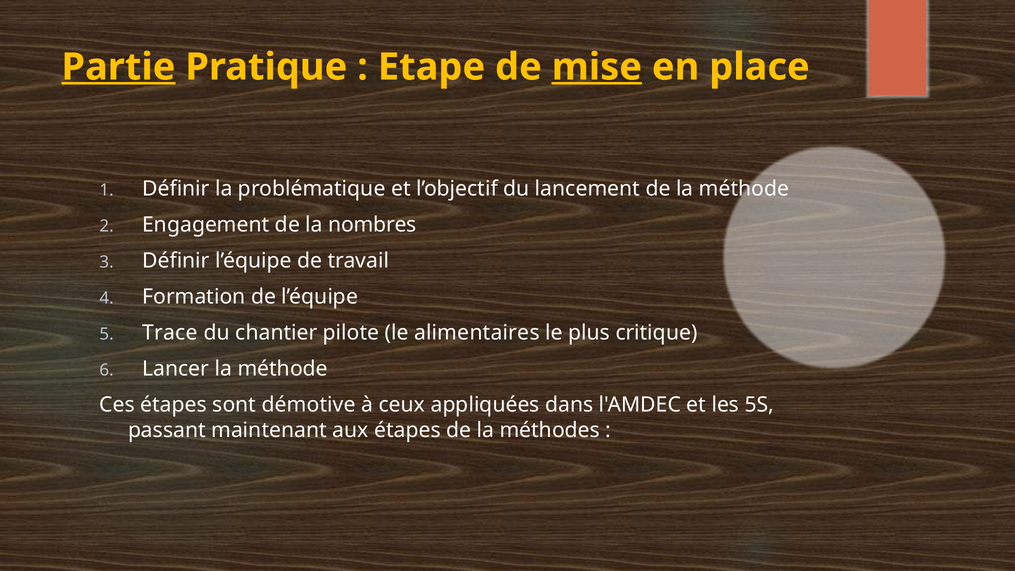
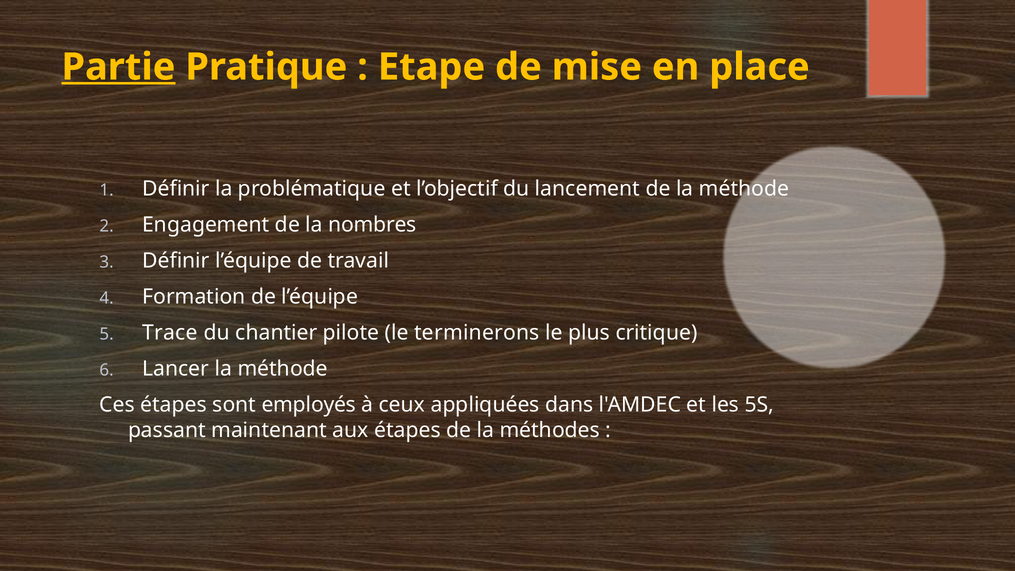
mise underline: present -> none
alimentaires: alimentaires -> terminerons
démotive: démotive -> employés
